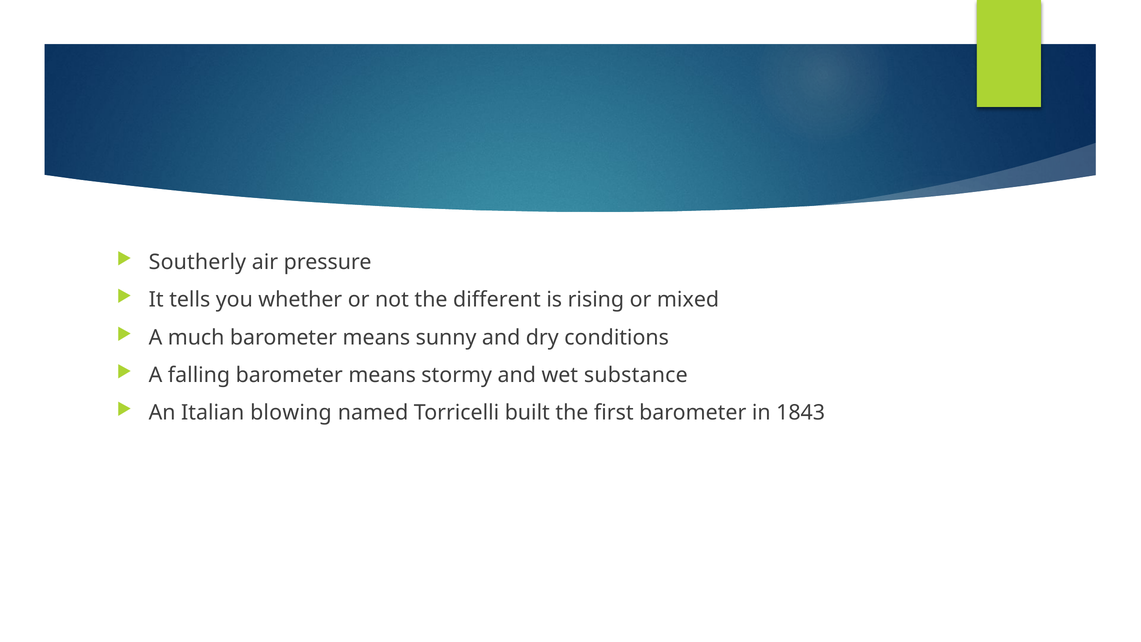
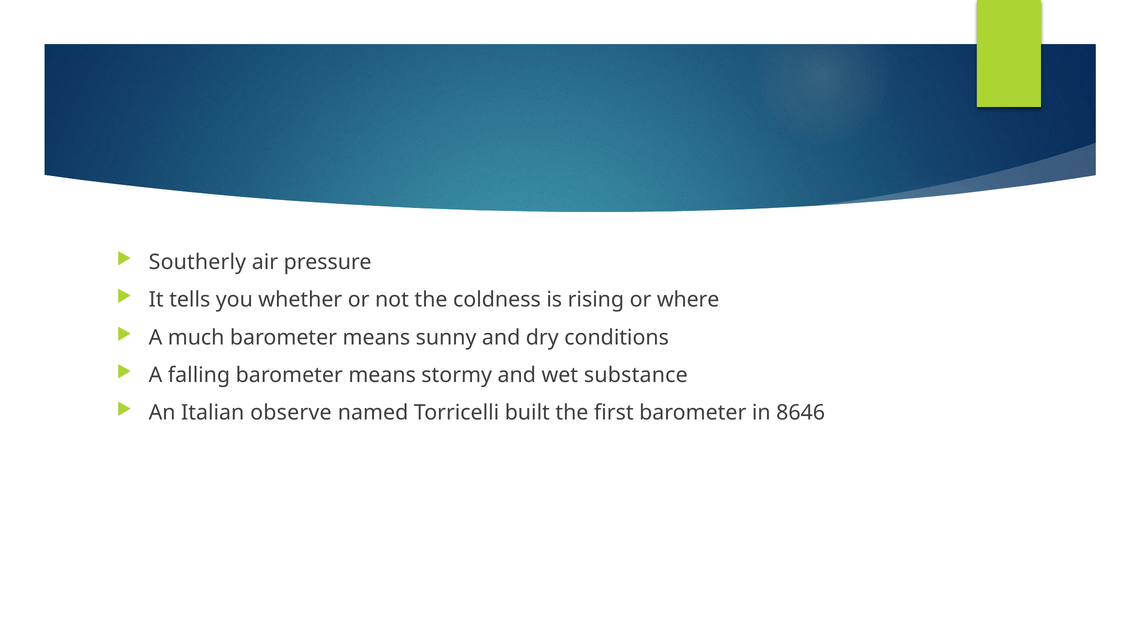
different: different -> coldness
mixed: mixed -> where
blowing: blowing -> observe
1843: 1843 -> 8646
